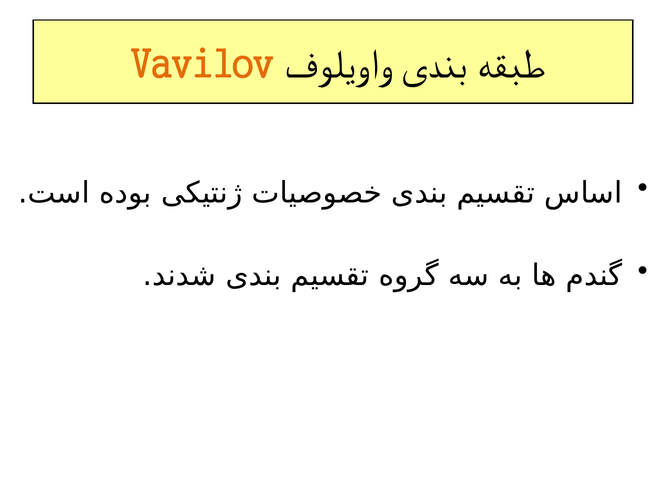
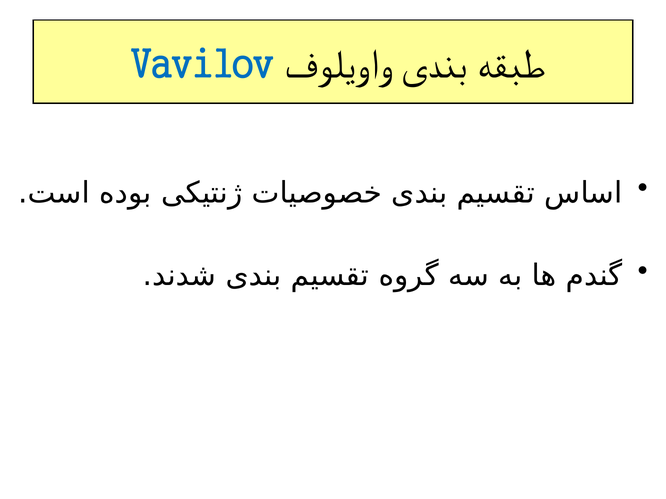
Vavilov colour: orange -> blue
